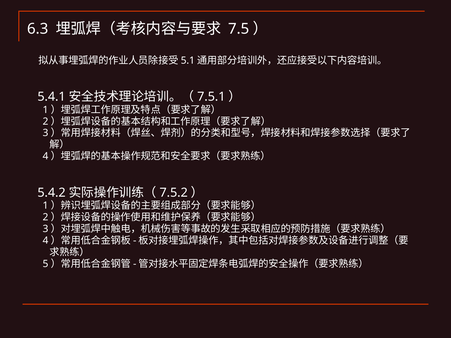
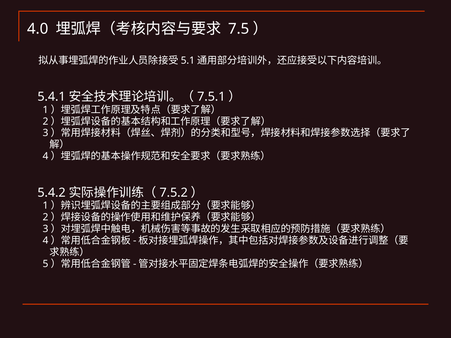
6.3: 6.3 -> 4.0
